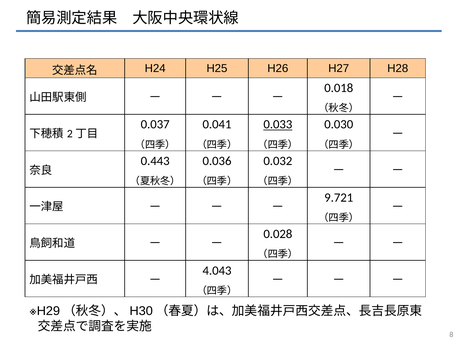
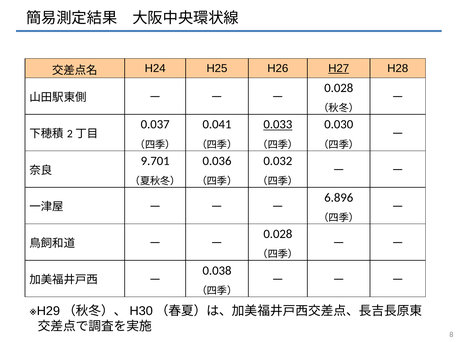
H27 underline: none -> present
0.018 at (339, 88): 0.018 -> 0.028
0.443: 0.443 -> 9.701
9.721: 9.721 -> 6.896
4.043: 4.043 -> 0.038
